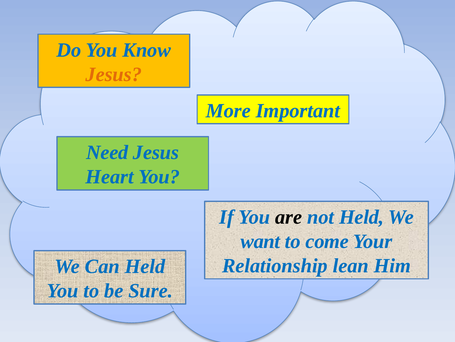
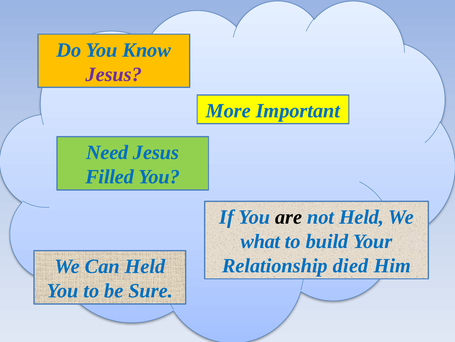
Jesus at (114, 74) colour: orange -> purple
Heart: Heart -> Filled
want: want -> what
come: come -> build
lean: lean -> died
